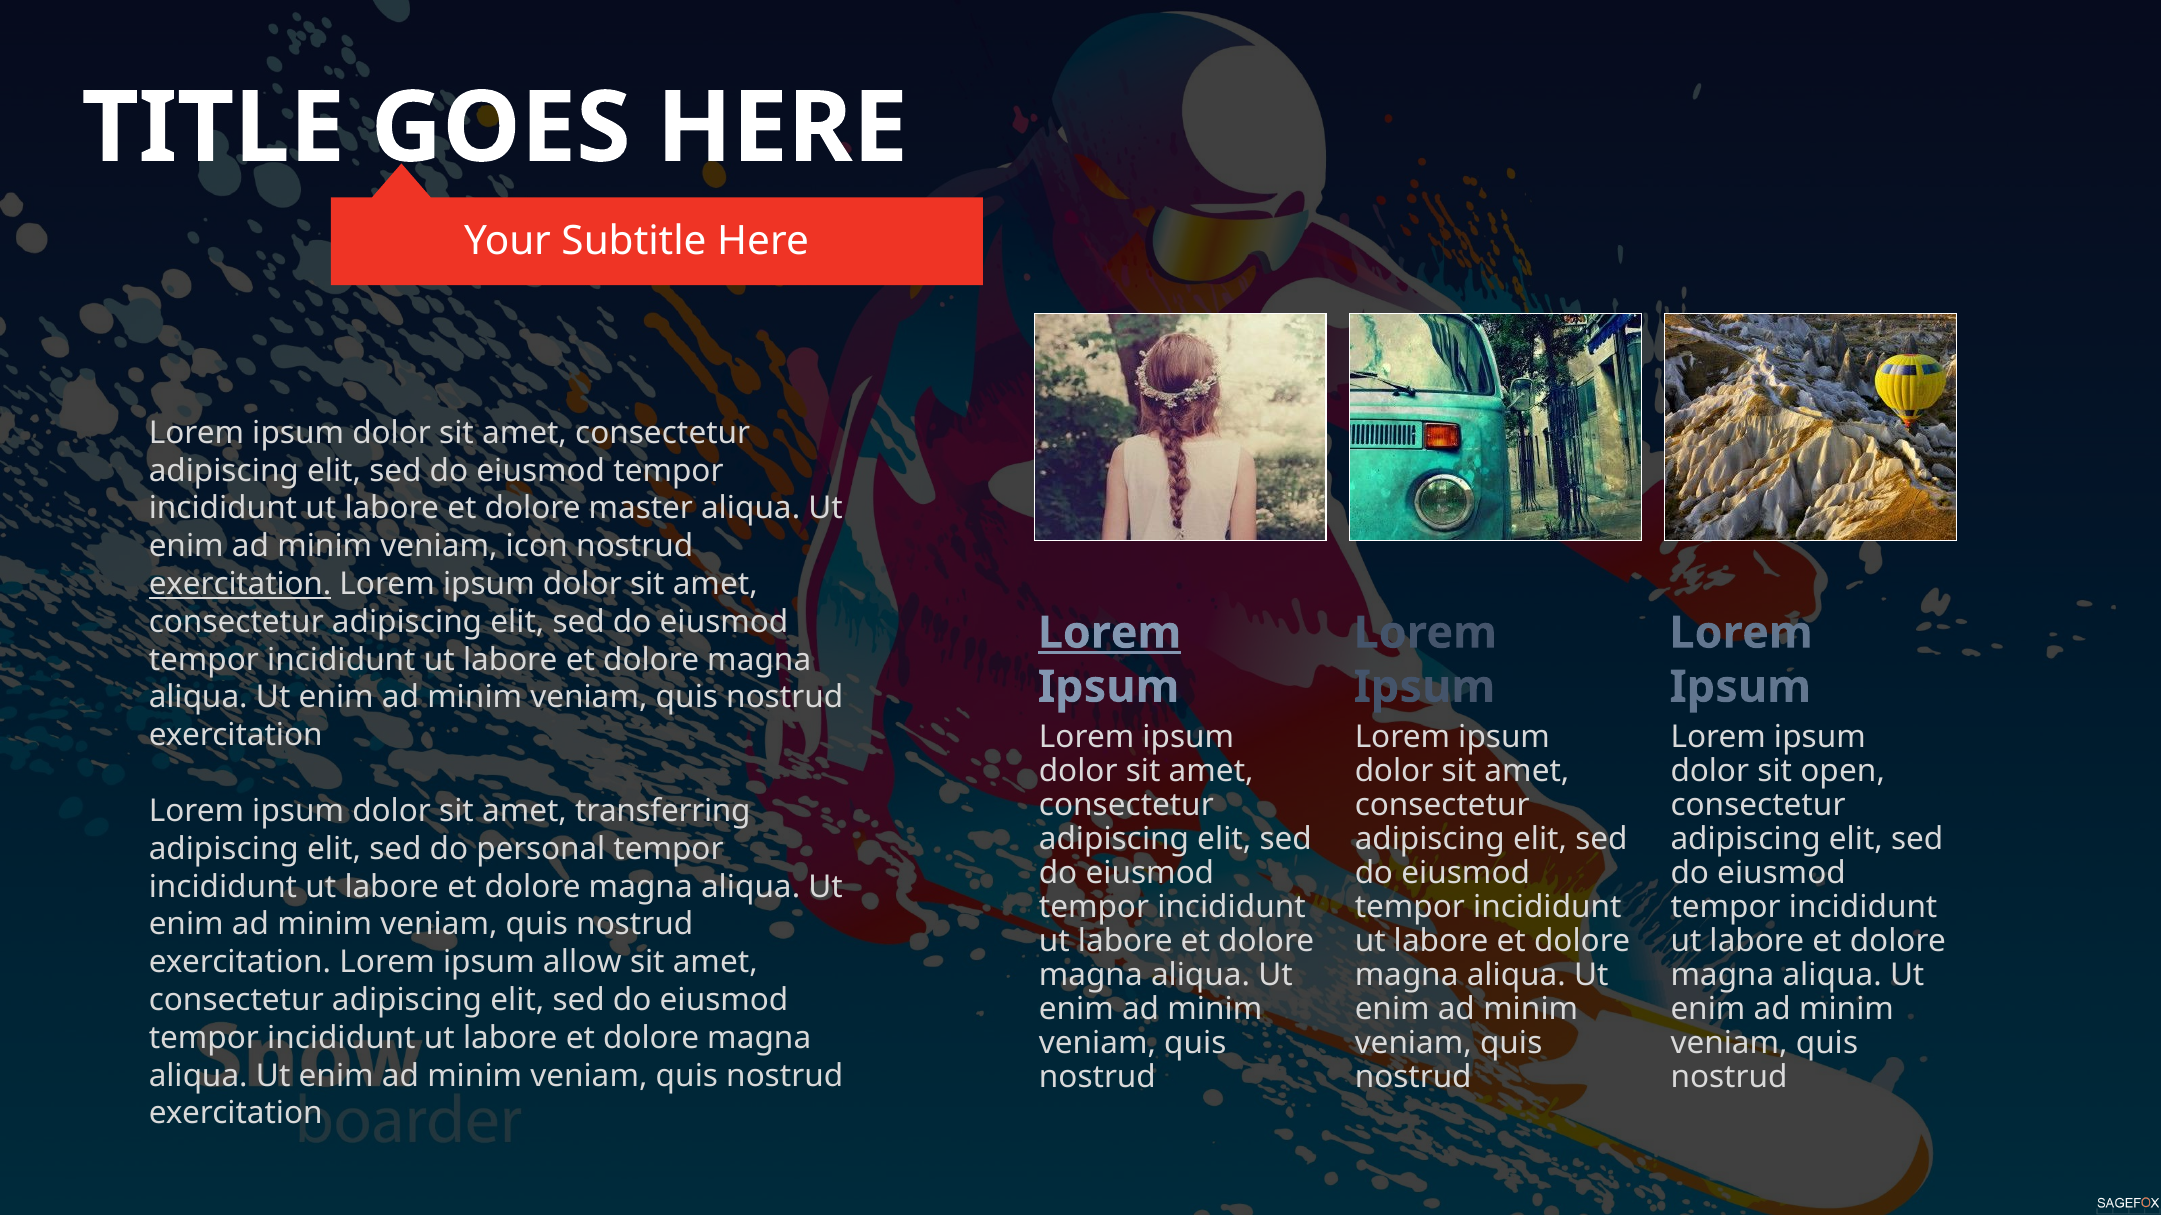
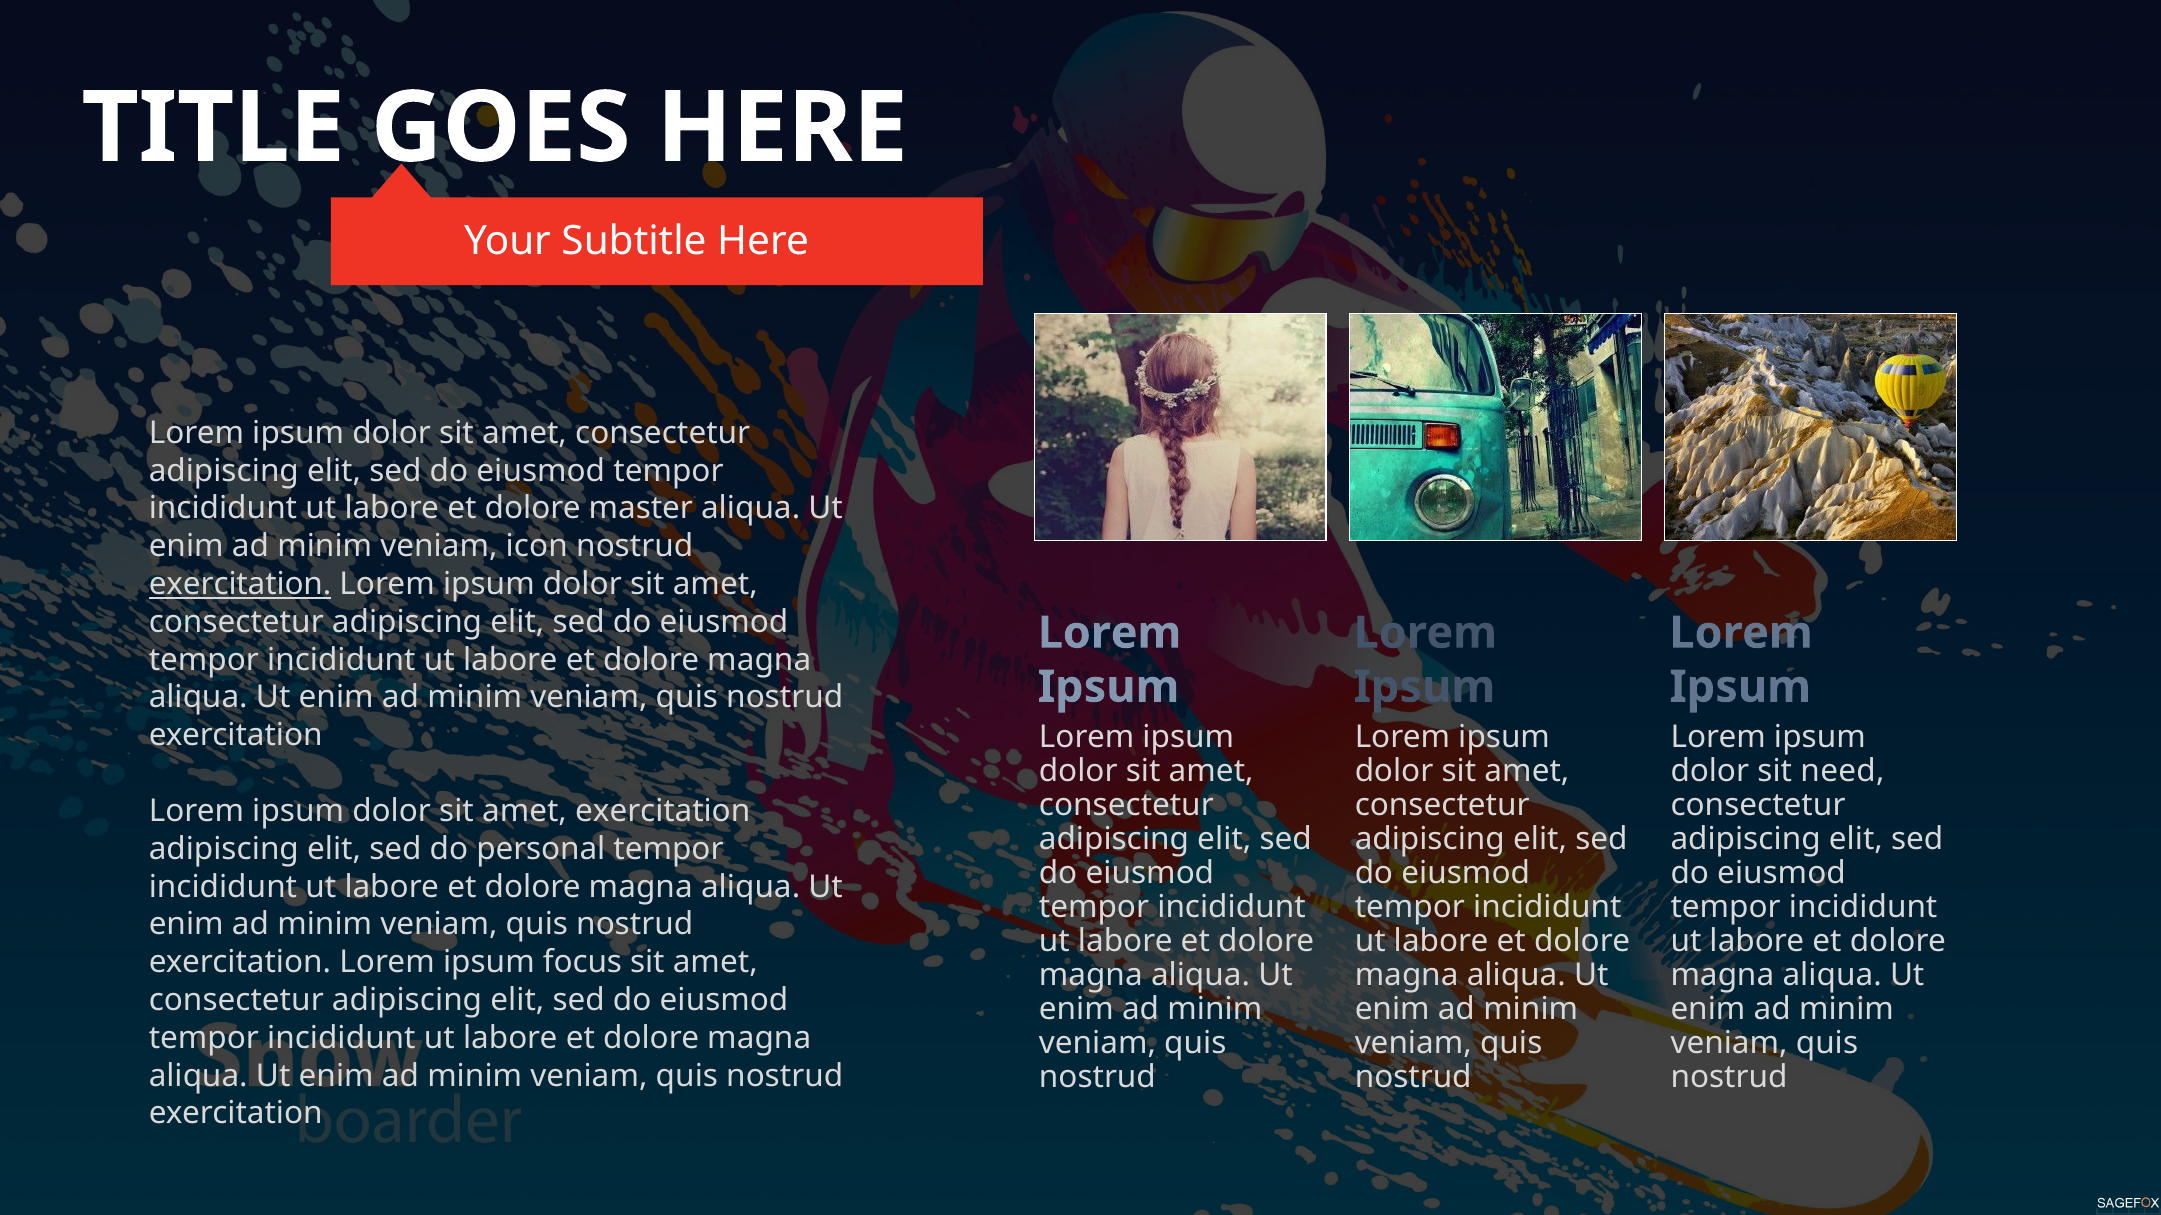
Lorem at (1110, 633) underline: present -> none
open: open -> need
amet transferring: transferring -> exercitation
allow: allow -> focus
